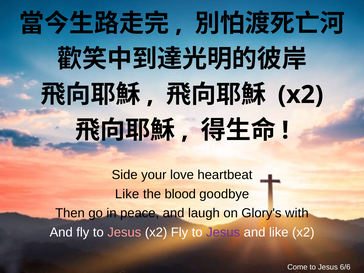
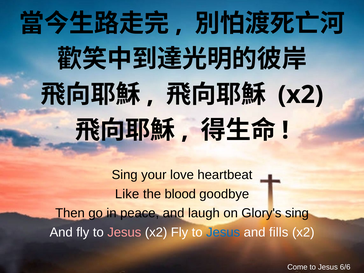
Side at (125, 175): Side -> Sing
Glory's with: with -> sing
Jesus at (223, 232) colour: purple -> blue
and like: like -> fills
